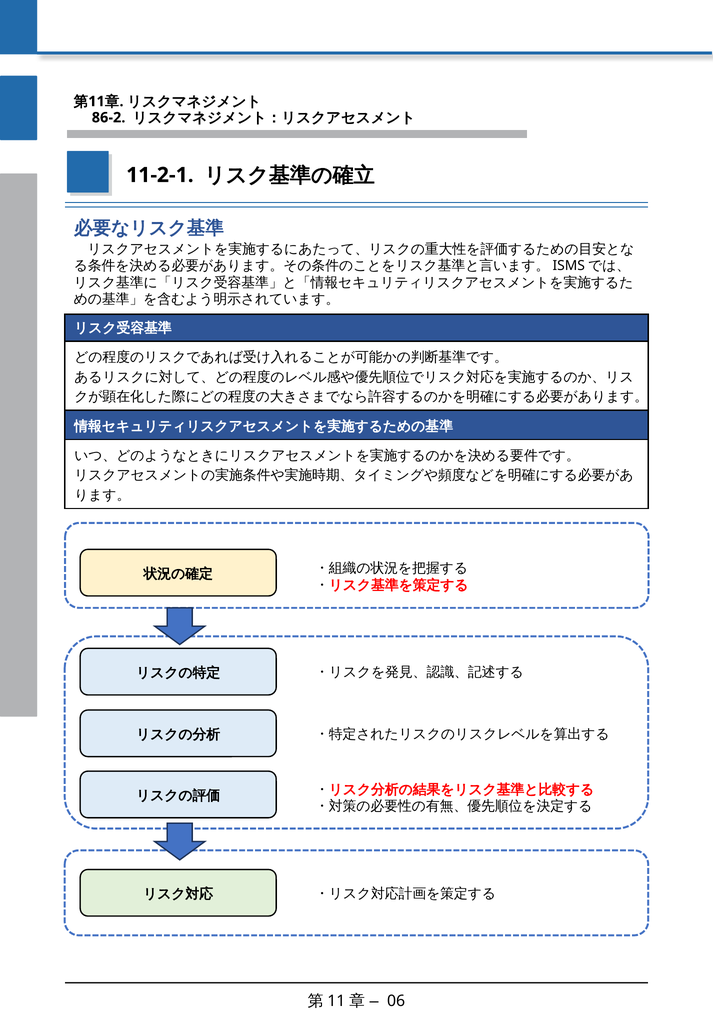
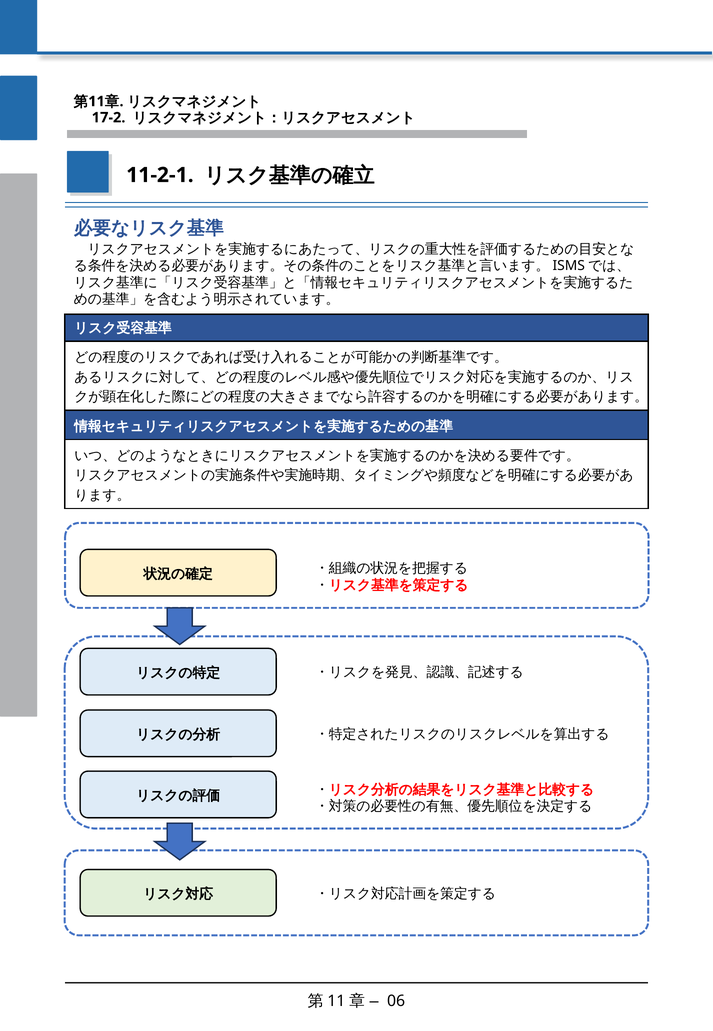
86-2: 86-2 -> 17-2
